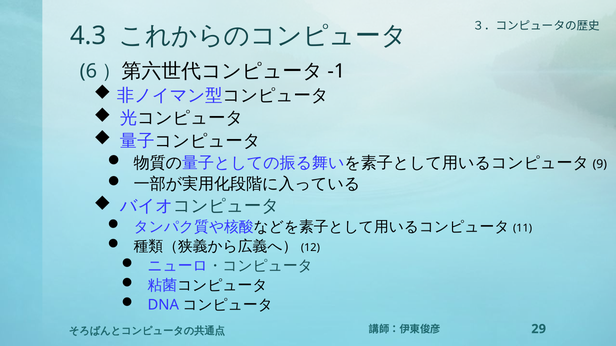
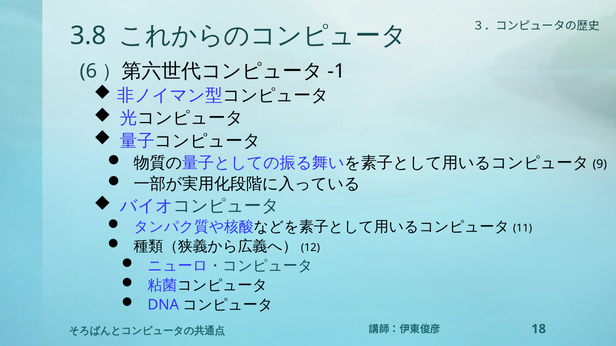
4.3: 4.3 -> 3.8
29: 29 -> 18
